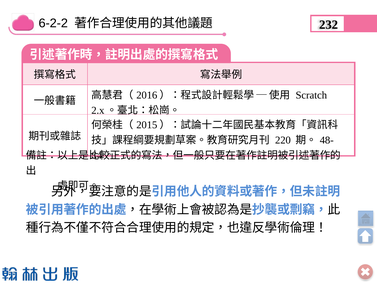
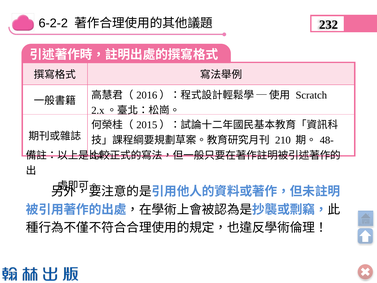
220: 220 -> 210
